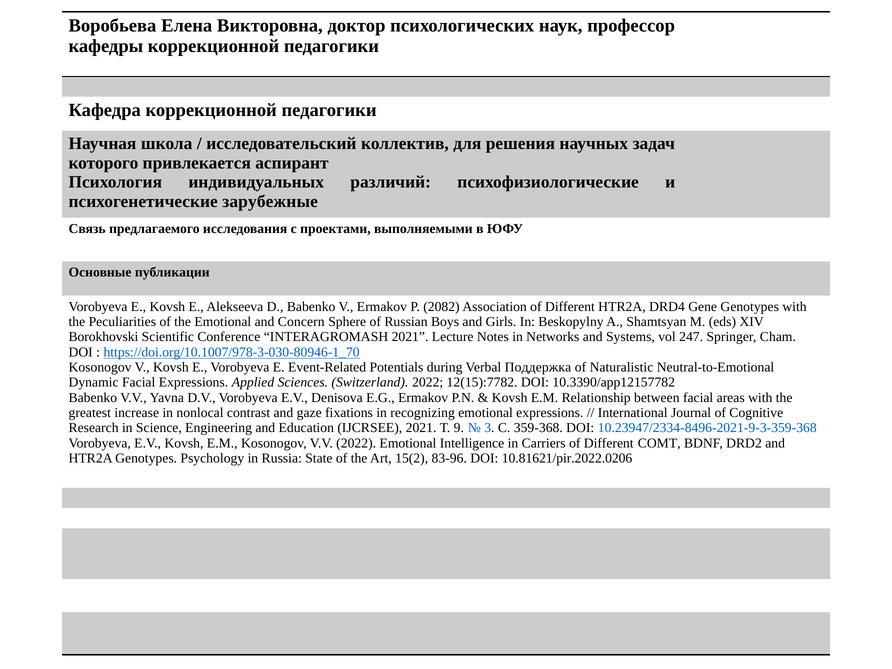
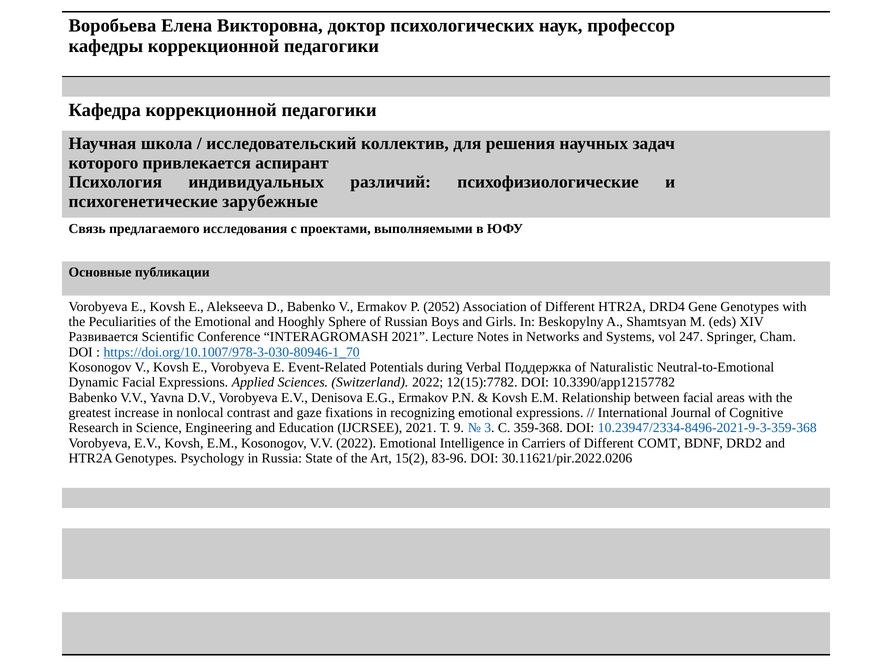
2082: 2082 -> 2052
Concern: Concern -> Hooghly
Borokhovski: Borokhovski -> Развивается
10.81621/pir.2022.0206: 10.81621/pir.2022.0206 -> 30.11621/pir.2022.0206
